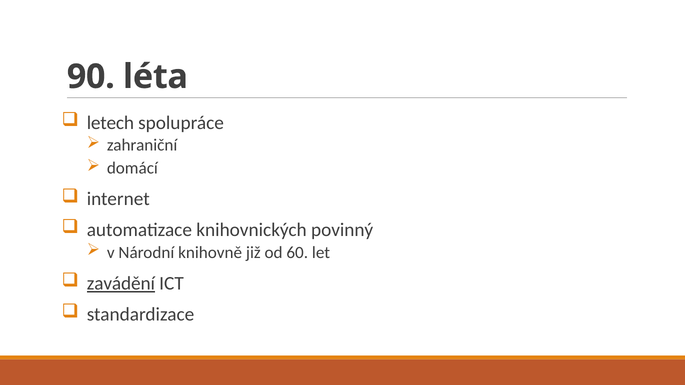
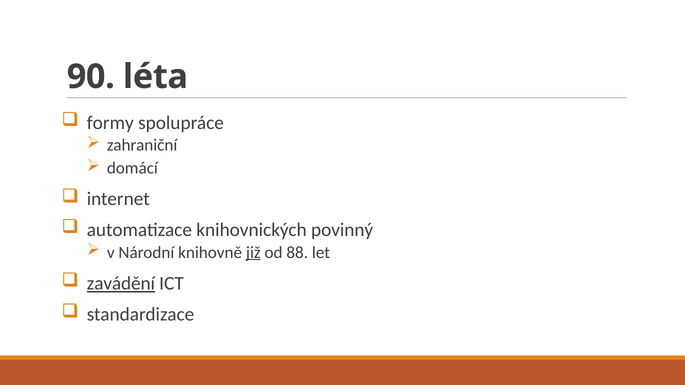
letech: letech -> formy
již underline: none -> present
60: 60 -> 88
